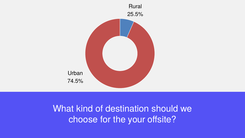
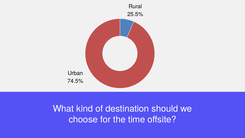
your: your -> time
